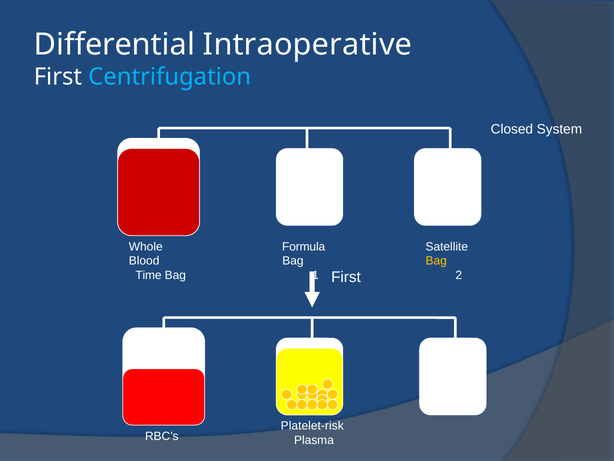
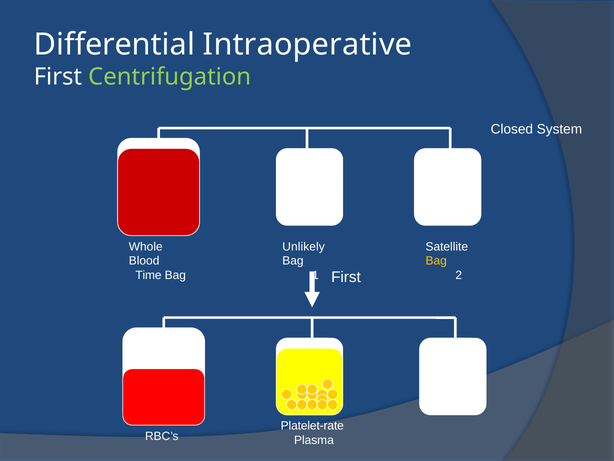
Centrifugation colour: light blue -> light green
Formula: Formula -> Unlikely
Platelet-risk: Platelet-risk -> Platelet-rate
